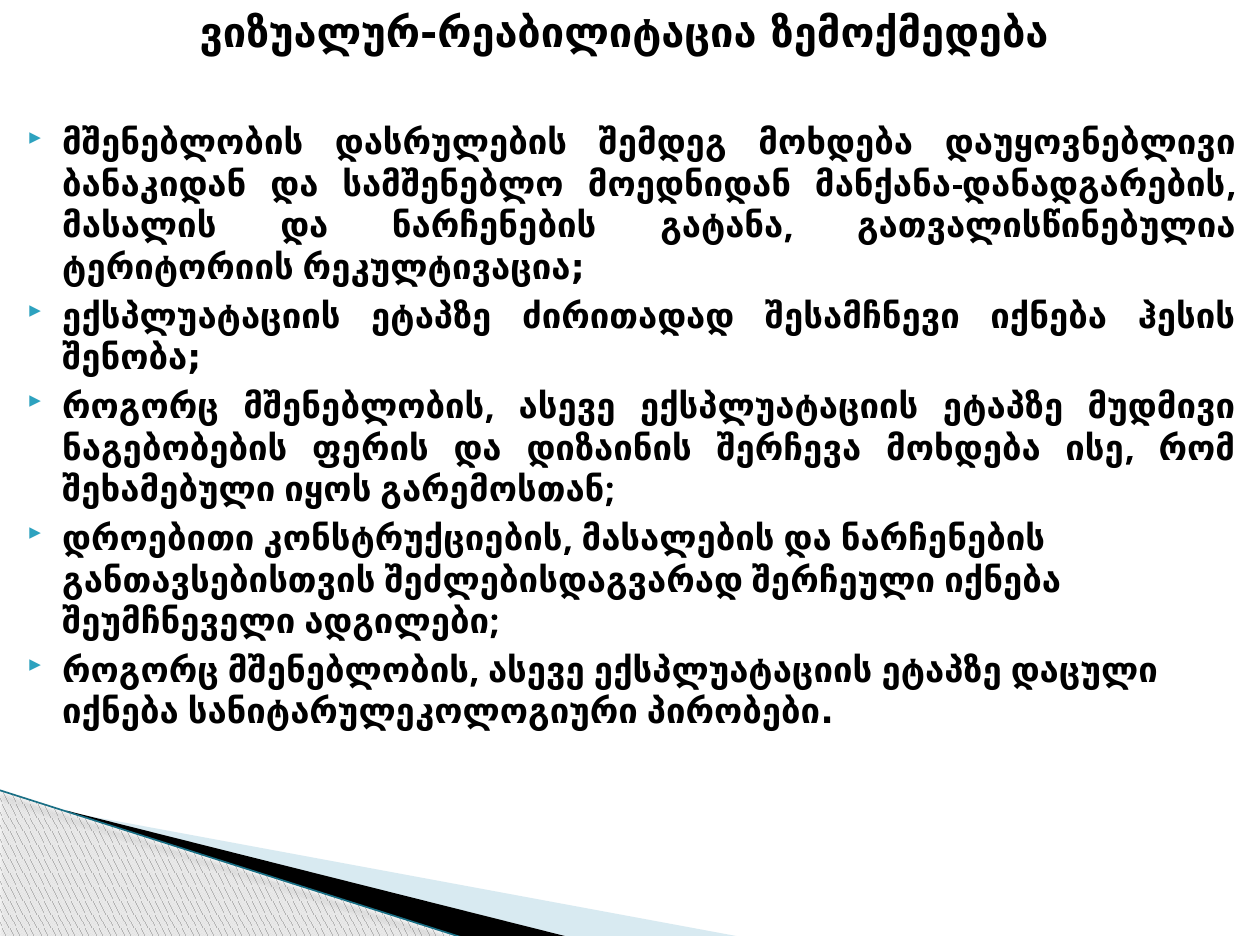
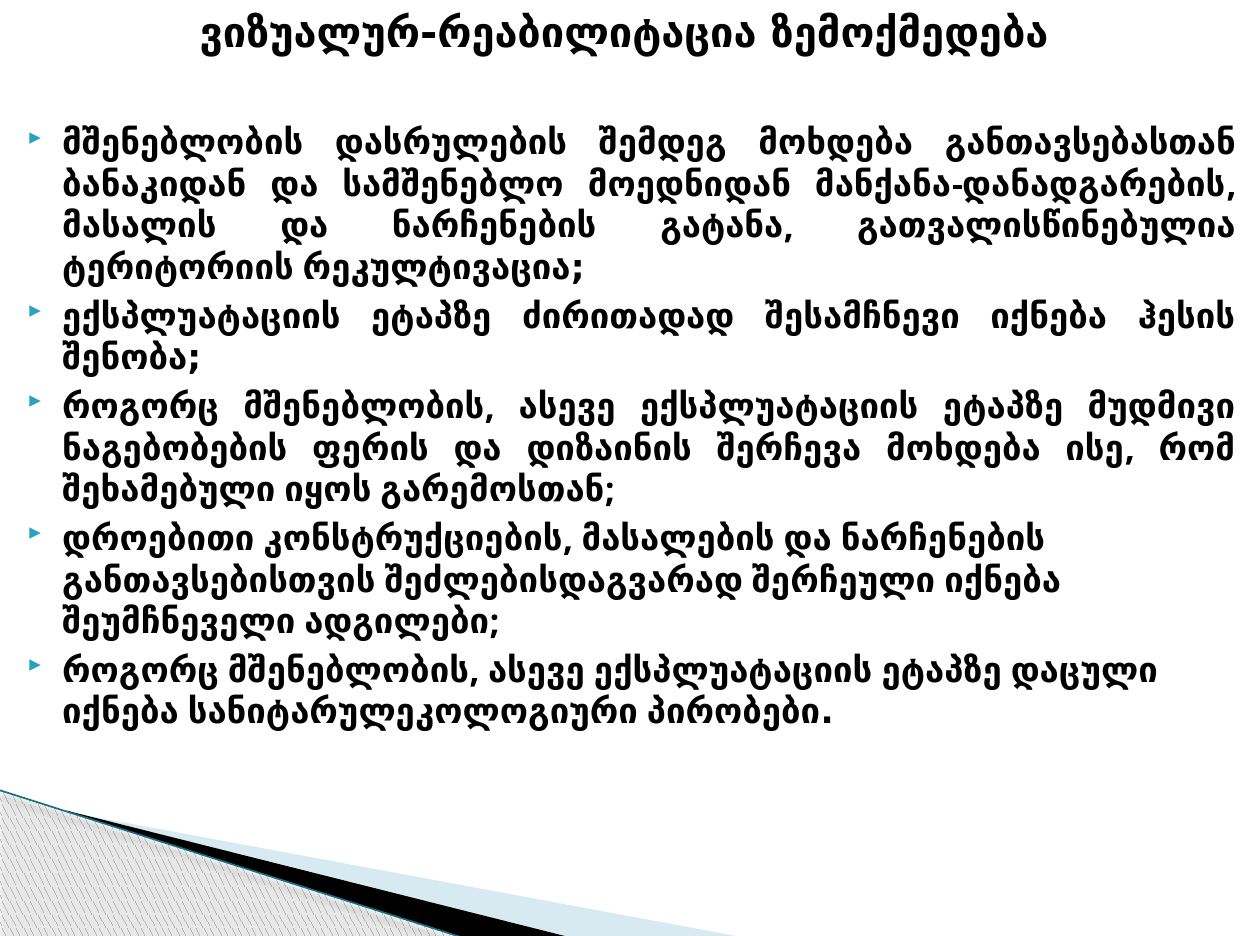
დაუყოვნებლივი: დაუყოვნებლივი -> განთავსებასთან
